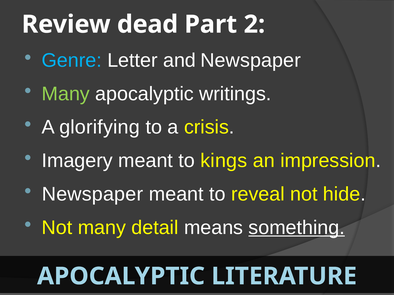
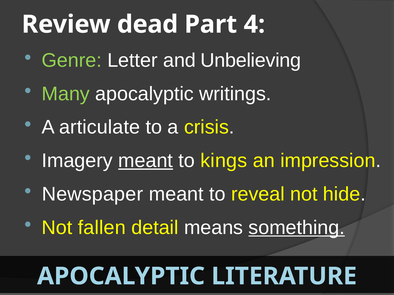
2: 2 -> 4
Genre colour: light blue -> light green
and Newspaper: Newspaper -> Unbelieving
glorifying: glorifying -> articulate
meant at (146, 161) underline: none -> present
Not many: many -> fallen
